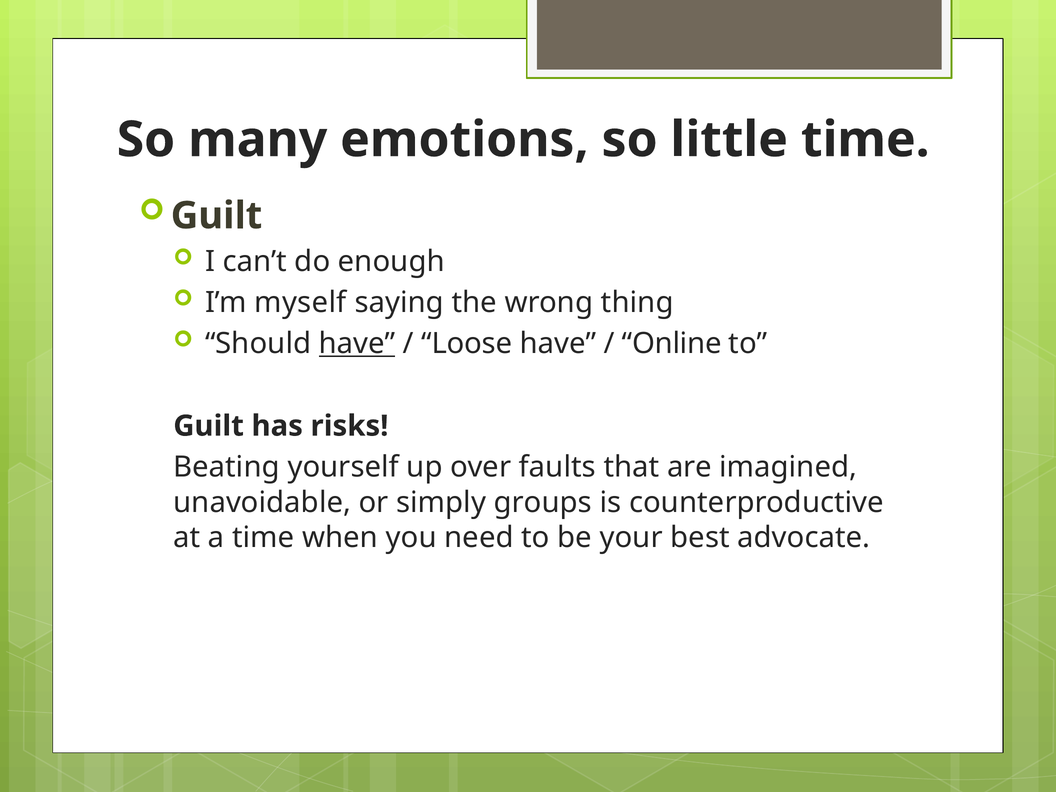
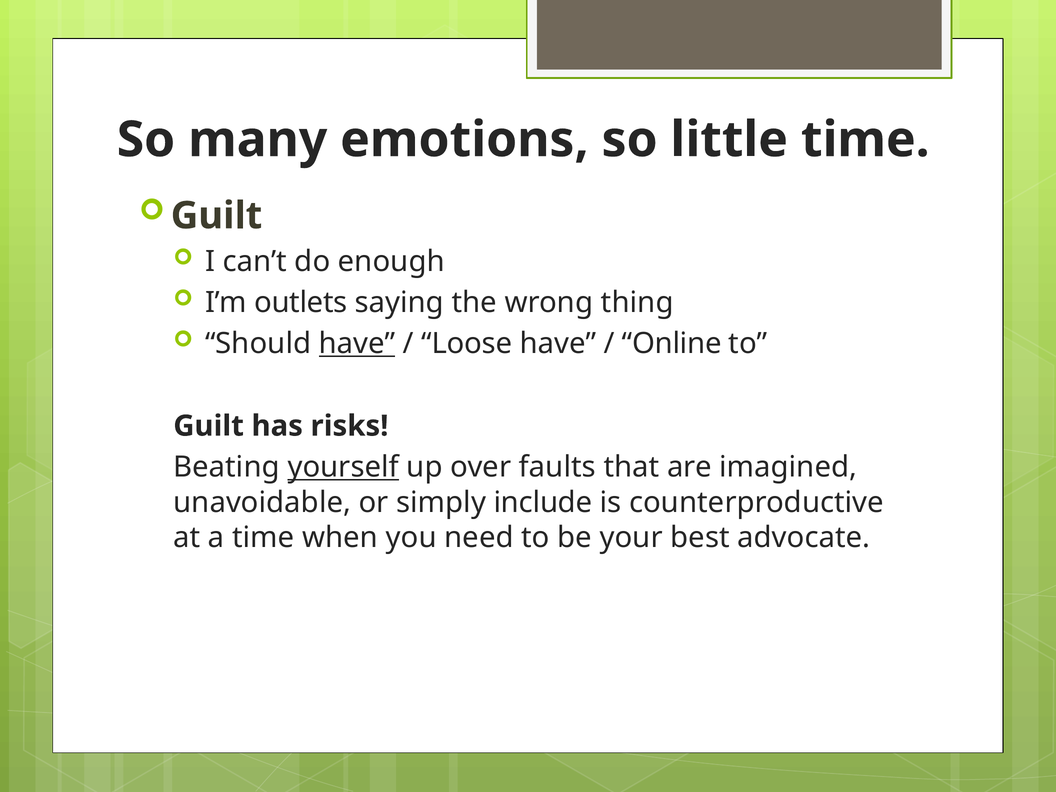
myself: myself -> outlets
yourself underline: none -> present
groups: groups -> include
